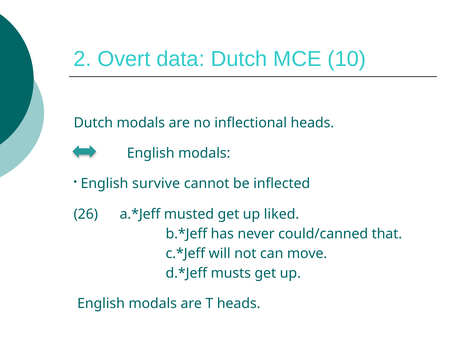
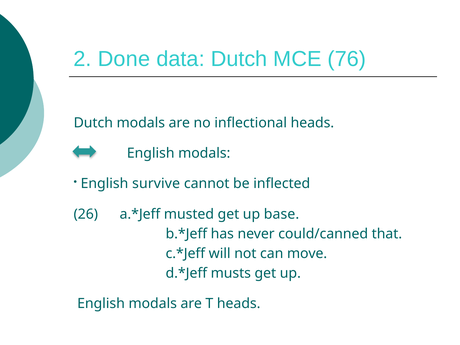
Overt: Overt -> Done
10: 10 -> 76
liked: liked -> base
